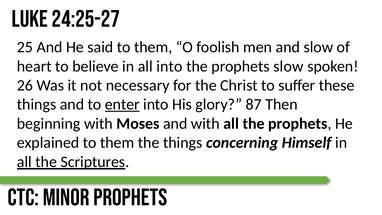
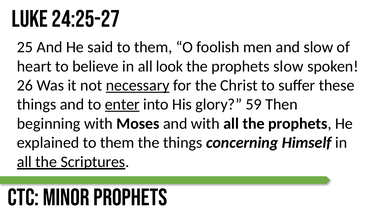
all into: into -> look
necessary underline: none -> present
87: 87 -> 59
